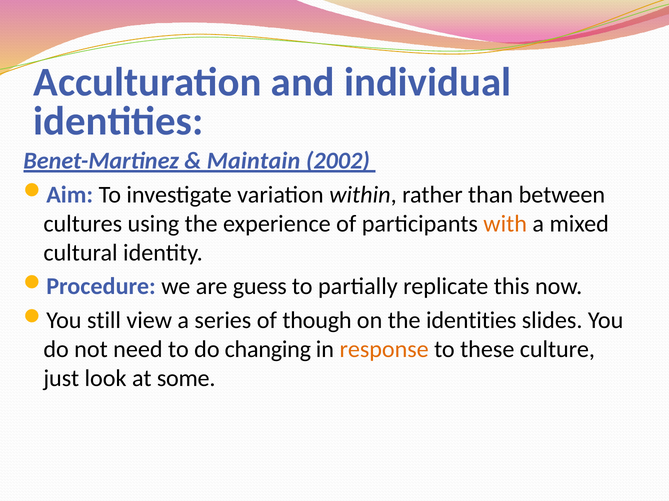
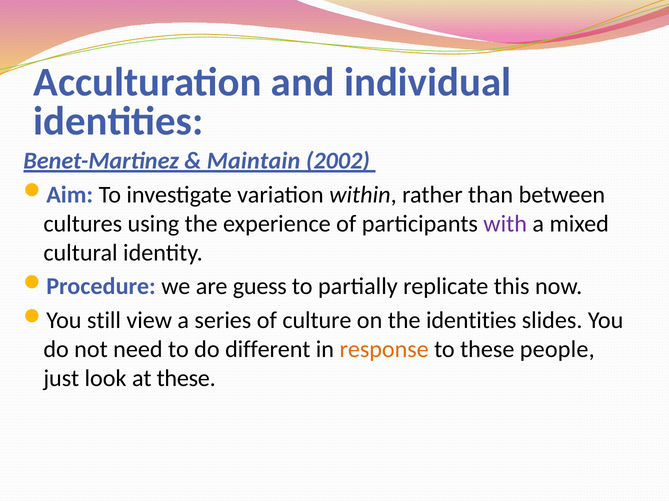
with colour: orange -> purple
though: though -> culture
changing: changing -> different
culture: culture -> people
at some: some -> these
